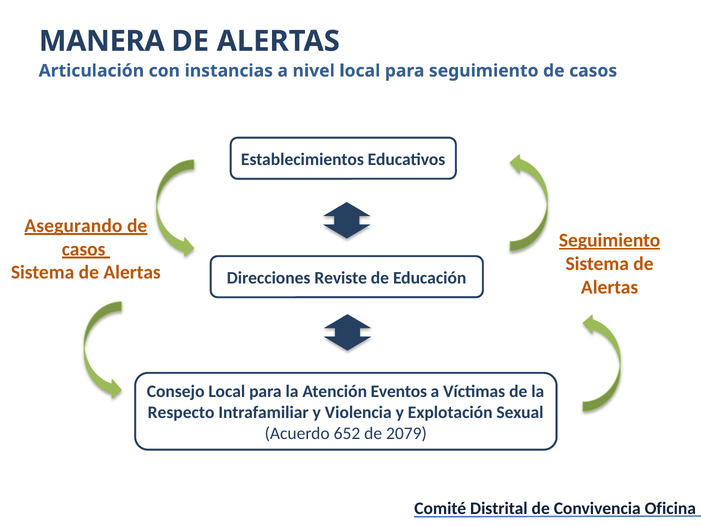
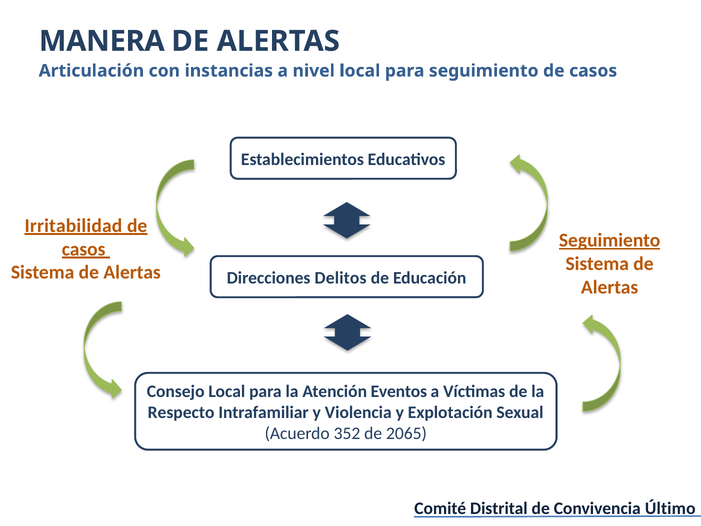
Asegurando: Asegurando -> Irritabilidad
Reviste: Reviste -> Delitos
652: 652 -> 352
2079: 2079 -> 2065
Oficina: Oficina -> Último
